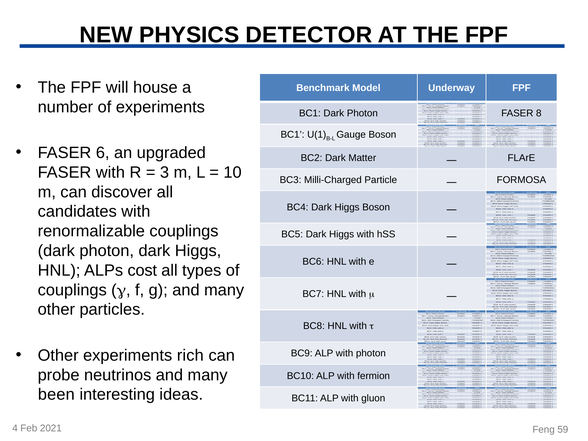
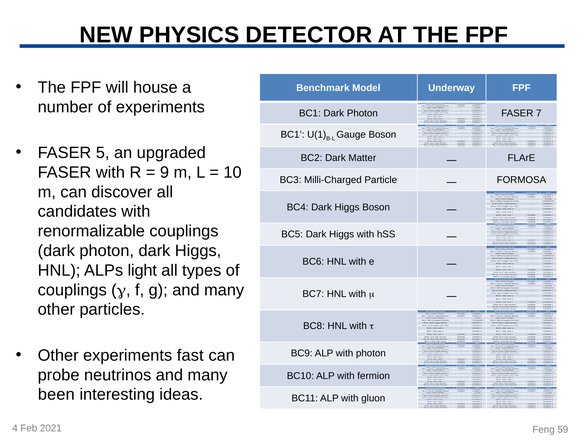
8: 8 -> 7
6: 6 -> 5
3: 3 -> 9
cost: cost -> light
rich: rich -> fast
